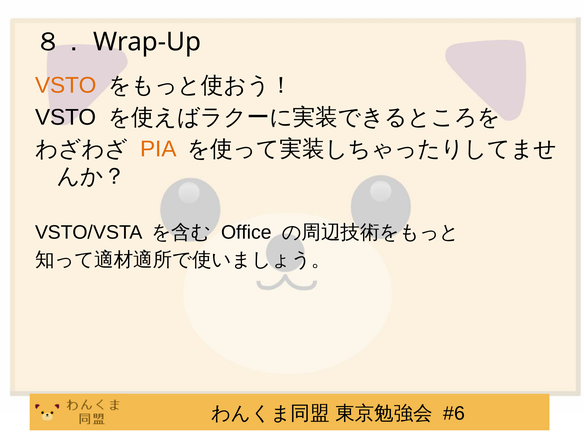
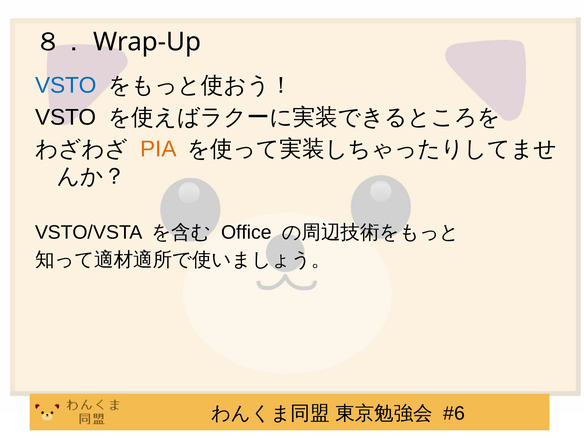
VSTO at (66, 85) colour: orange -> blue
